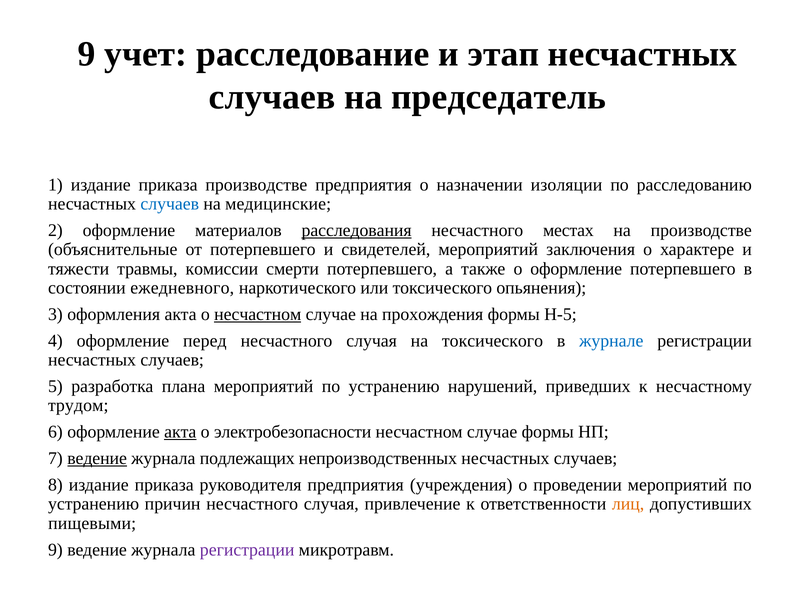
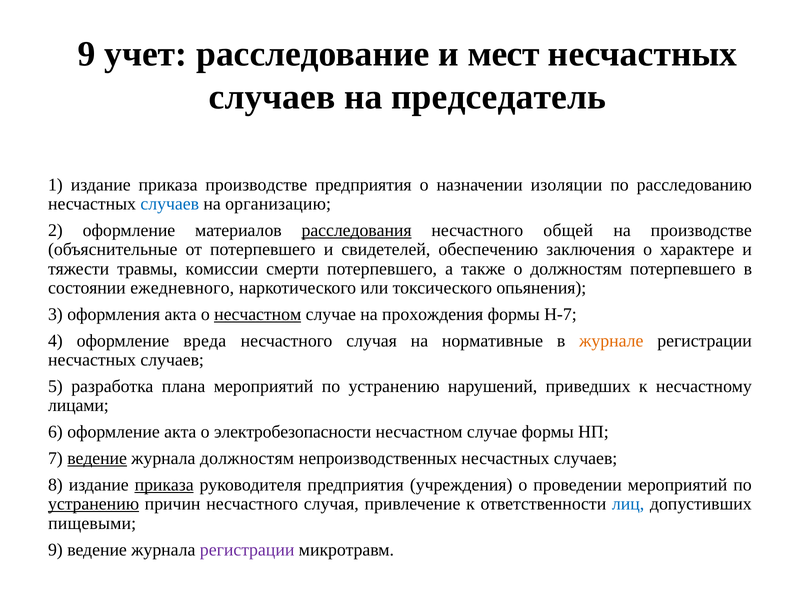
этап: этап -> мест
медицинские: медицинские -> организацию
местах: местах -> общей
свидетелей мероприятий: мероприятий -> обеспечению
о оформление: оформление -> должностям
Н-5: Н-5 -> Н-7
перед: перед -> вреда
на токсического: токсического -> нормативные
журнале colour: blue -> orange
трудом: трудом -> лицами
акта at (180, 432) underline: present -> none
журнала подлежащих: подлежащих -> должностям
приказа at (164, 485) underline: none -> present
устранению at (94, 504) underline: none -> present
лиц colour: orange -> blue
